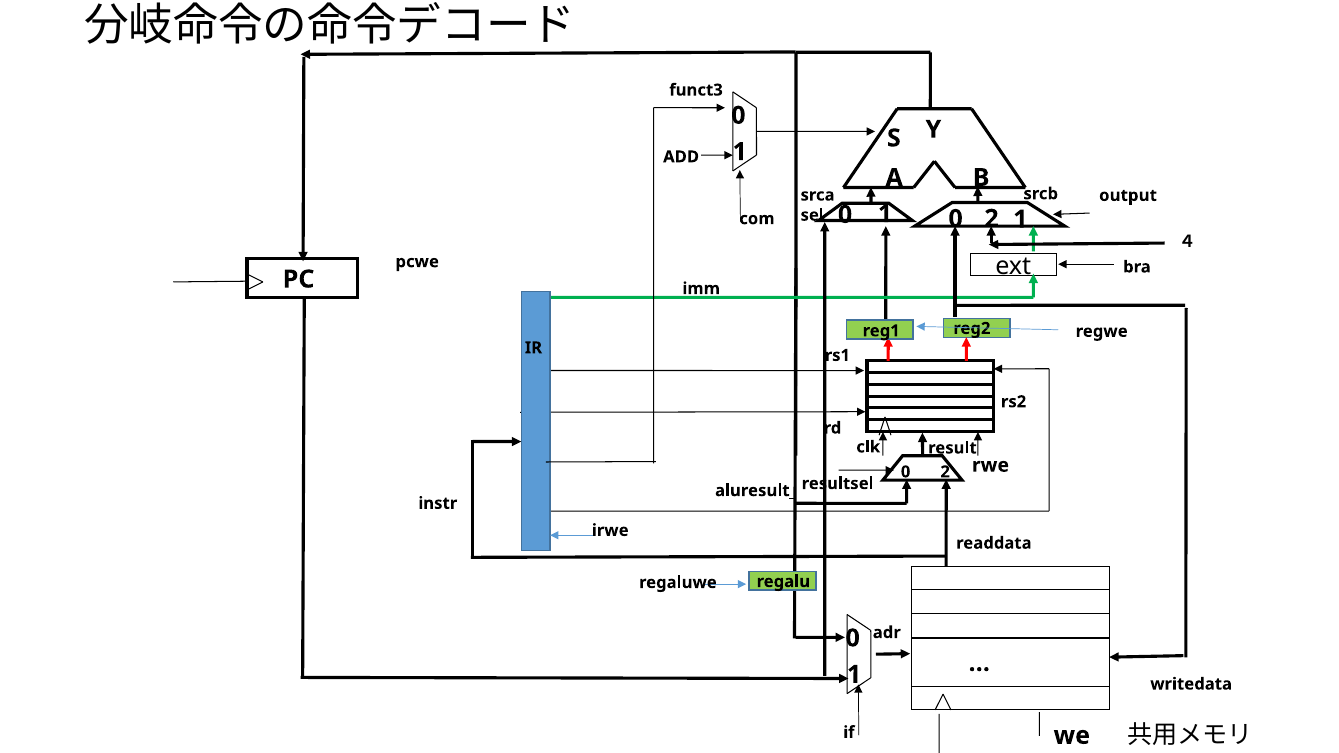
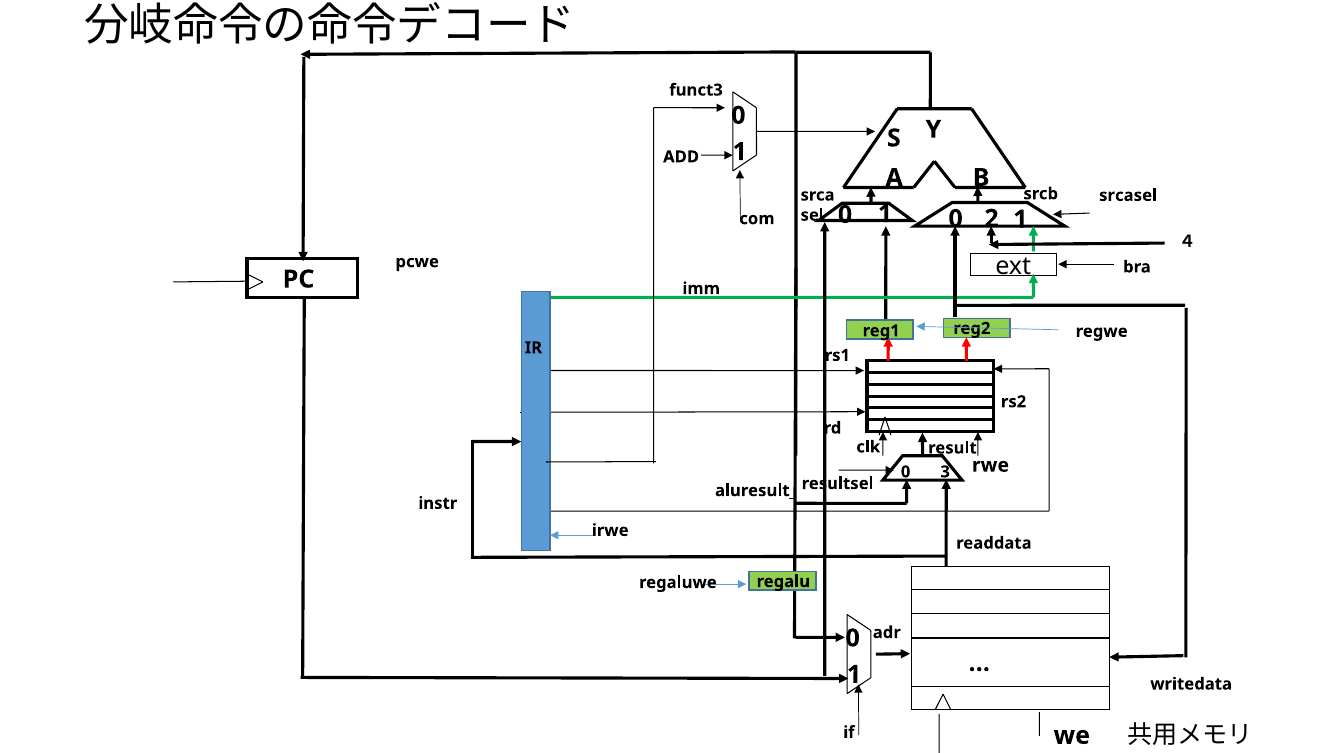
output: output -> srcasel
0 2: 2 -> 3
